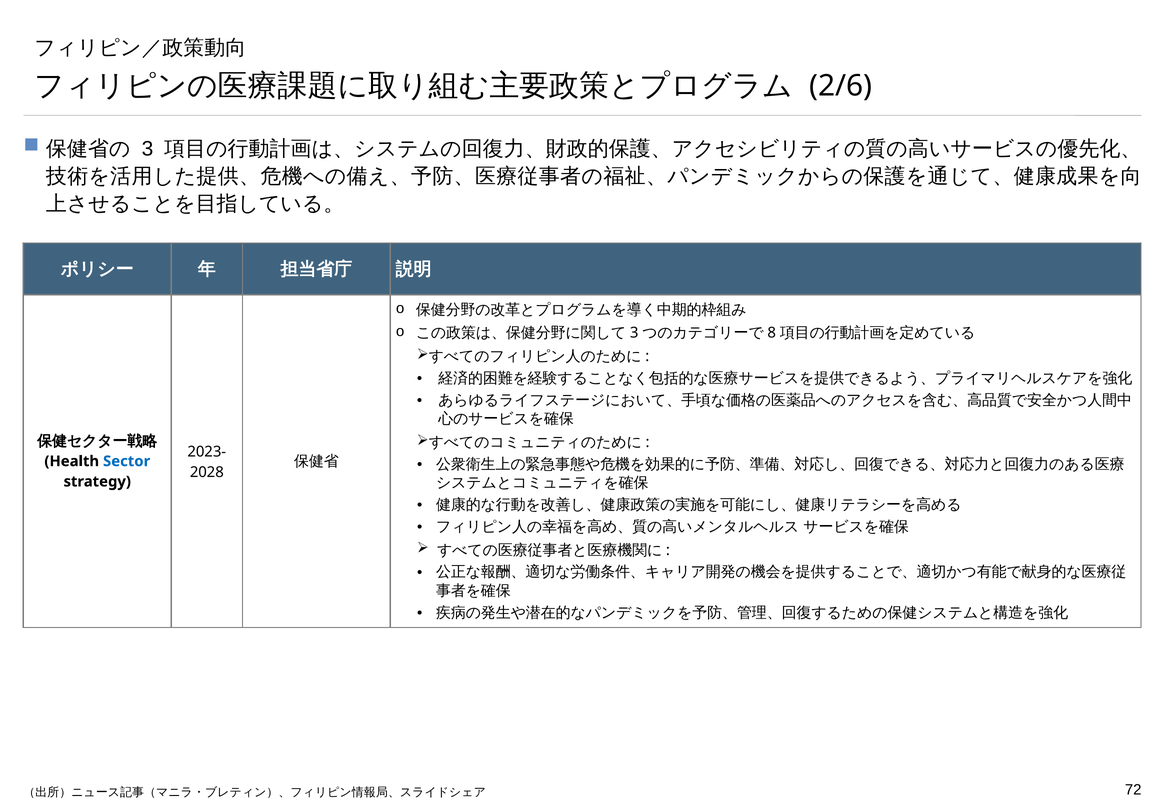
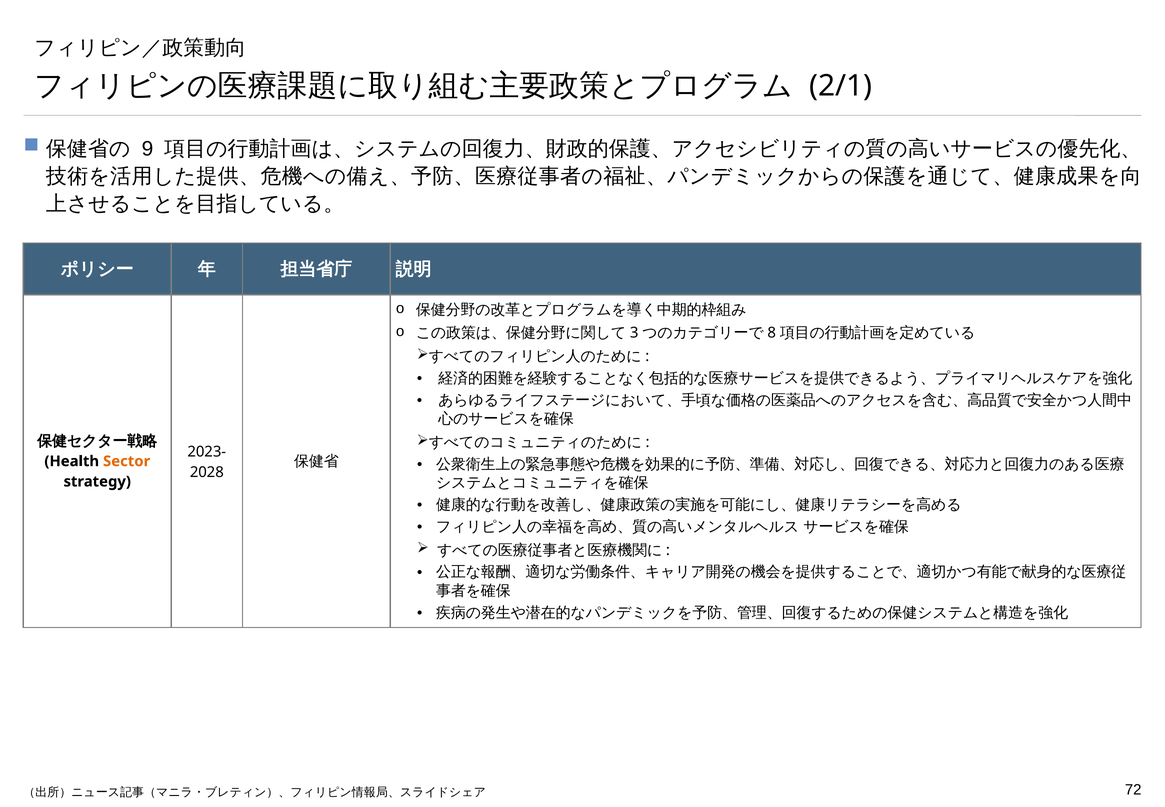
2/6: 2/6 -> 2/1
3: 3 -> 9
Sector colour: blue -> orange
